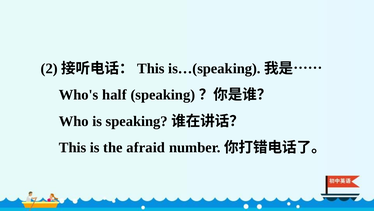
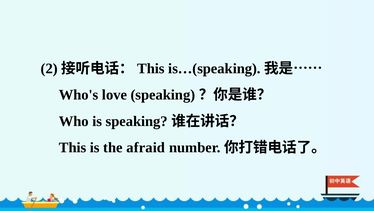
half: half -> love
